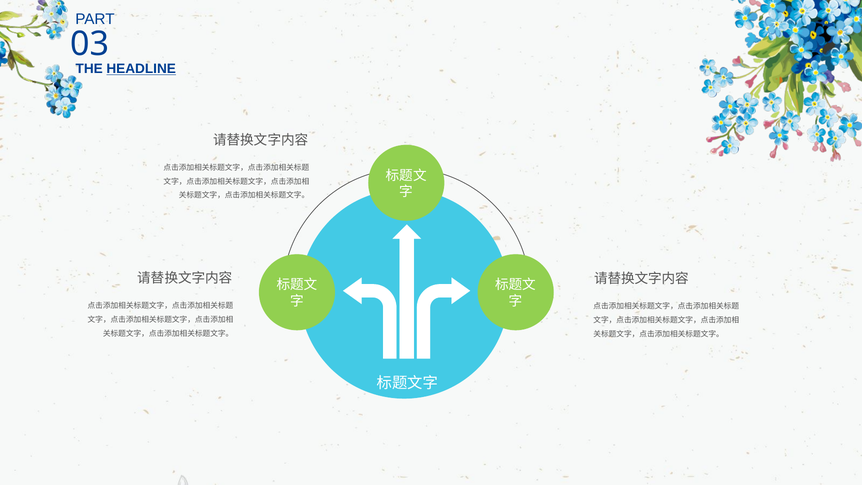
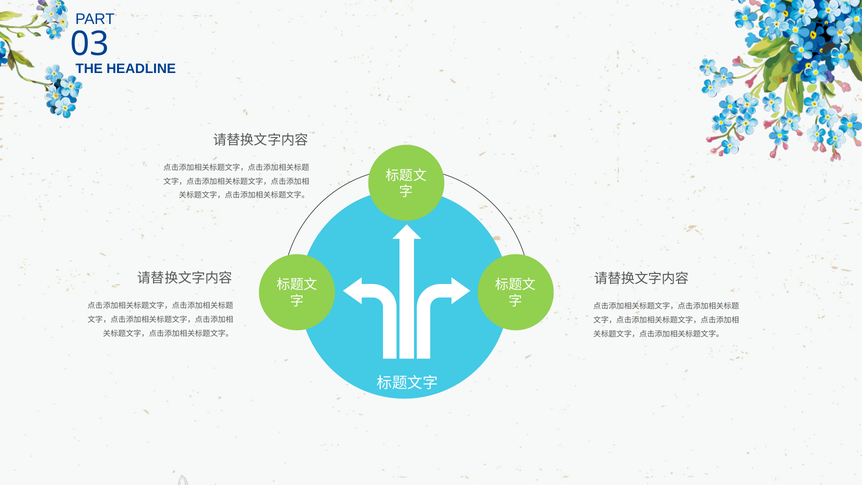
HEADLINE underline: present -> none
